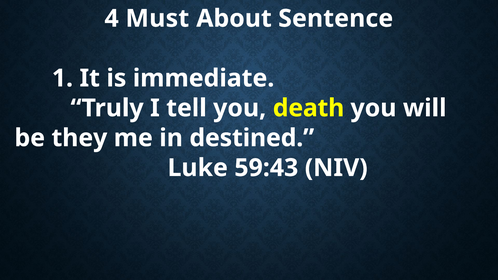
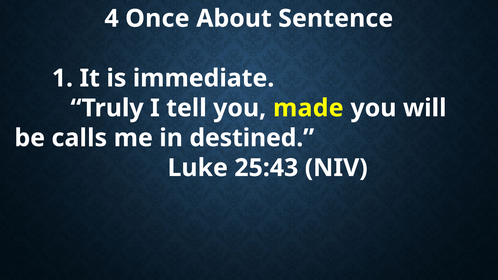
Must: Must -> Once
death: death -> made
they: they -> calls
59:43: 59:43 -> 25:43
